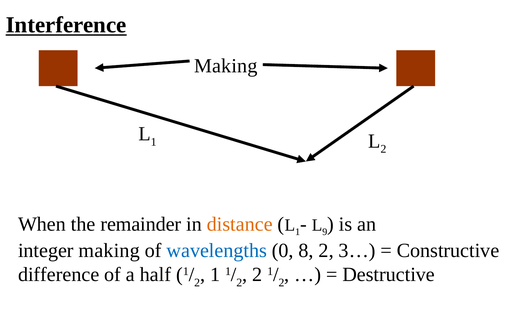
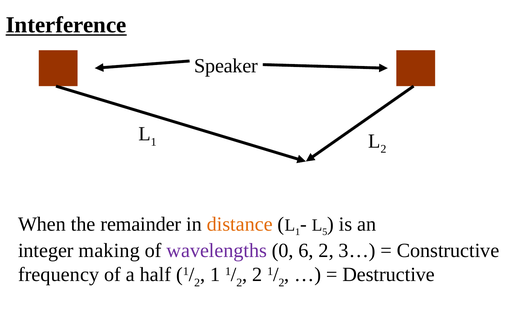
Making at (226, 66): Making -> Speaker
9: 9 -> 5
wavelengths colour: blue -> purple
8: 8 -> 6
difference: difference -> frequency
